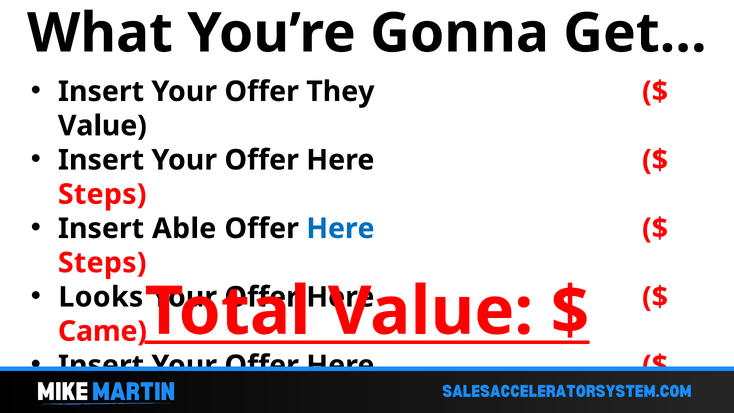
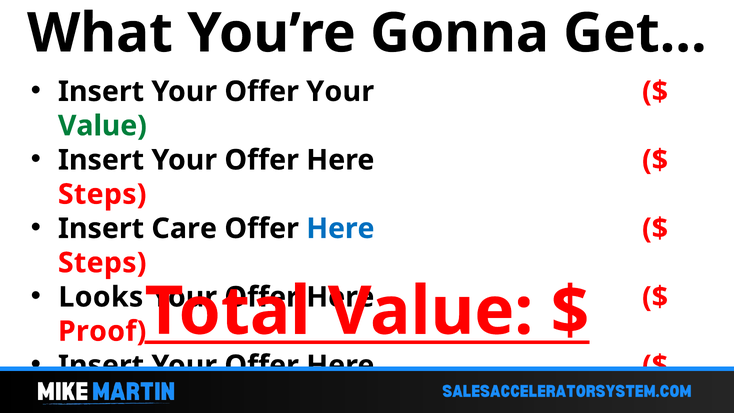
Offer They: They -> Your
Value at (102, 126) colour: black -> green
Able: Able -> Care
Came: Came -> Proof
